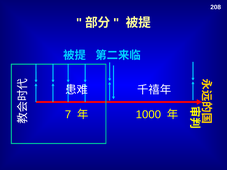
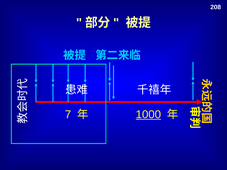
1000 underline: none -> present
